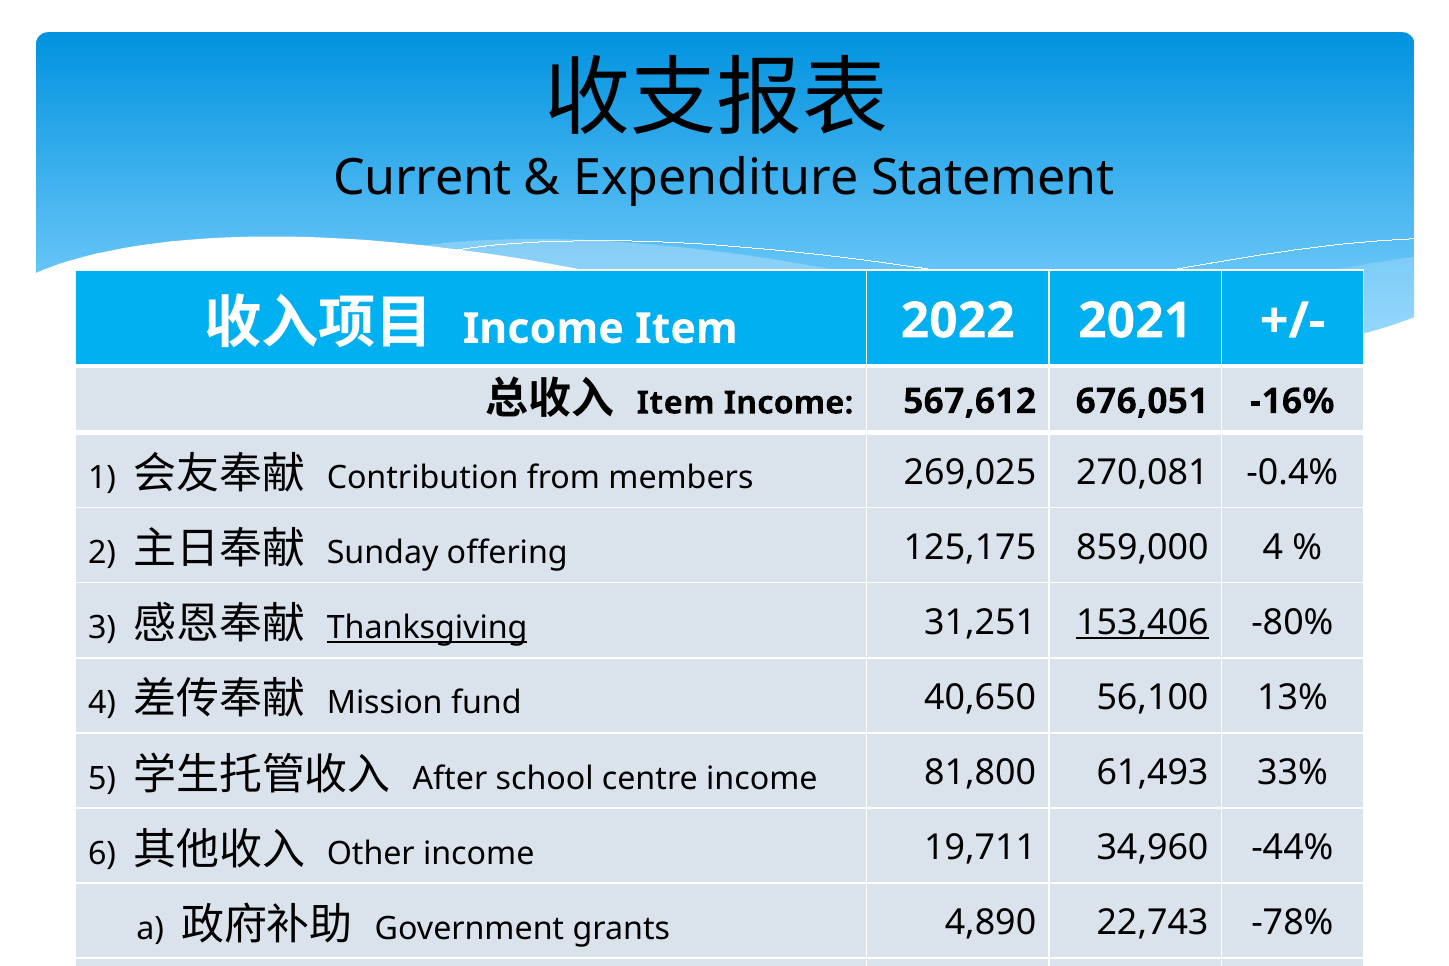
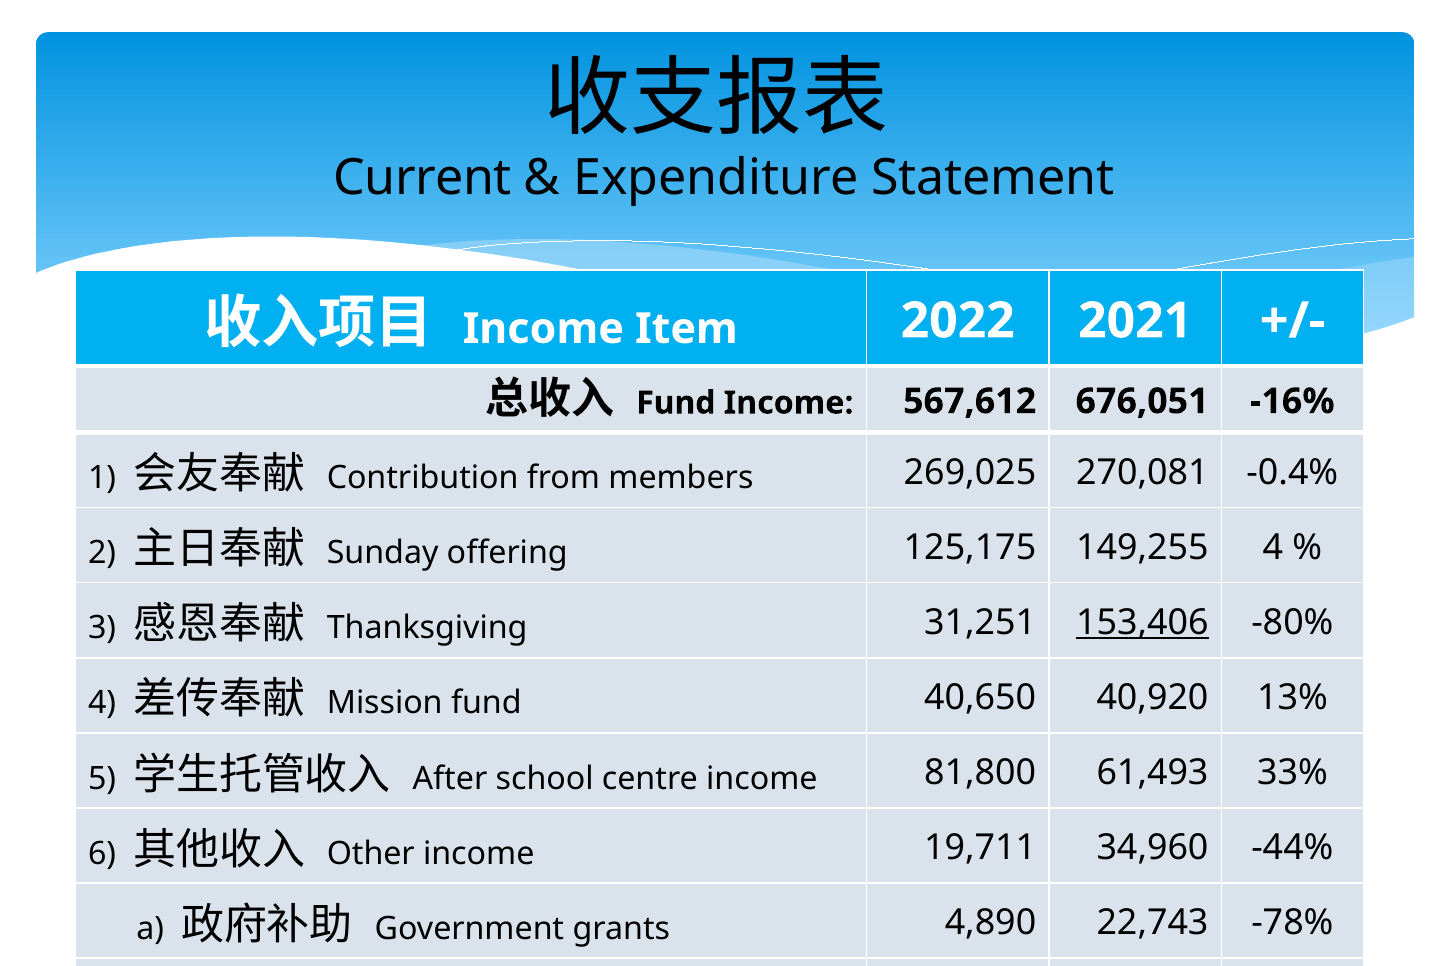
Item at (676, 403): Item -> Fund
859,000: 859,000 -> 149,255
Thanksgiving underline: present -> none
56,100: 56,100 -> 40,920
